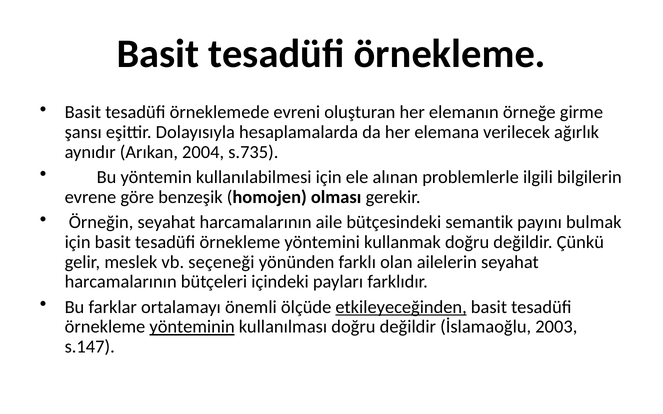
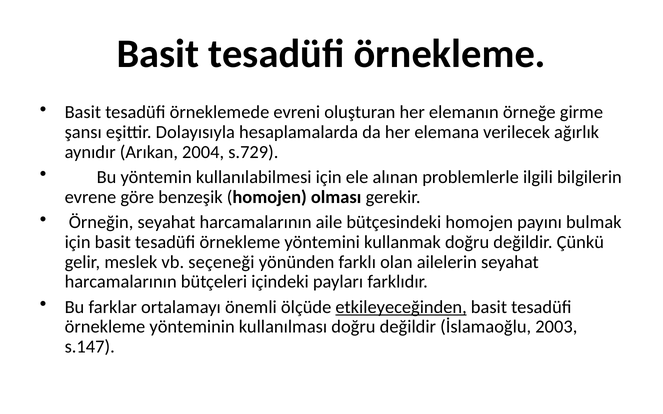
s.735: s.735 -> s.729
bütçesindeki semantik: semantik -> homojen
yönteminin underline: present -> none
